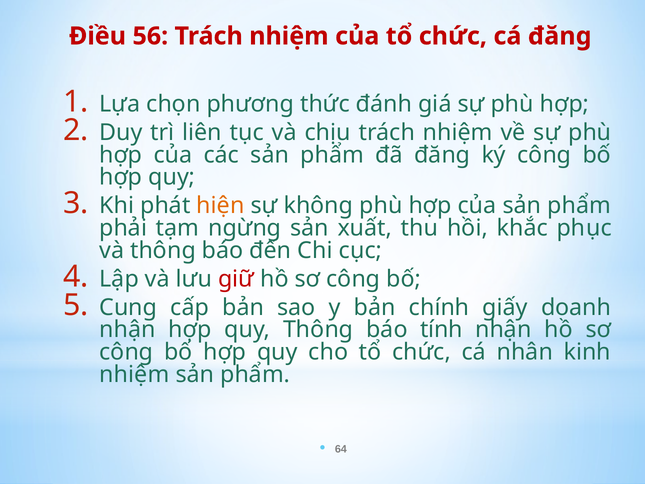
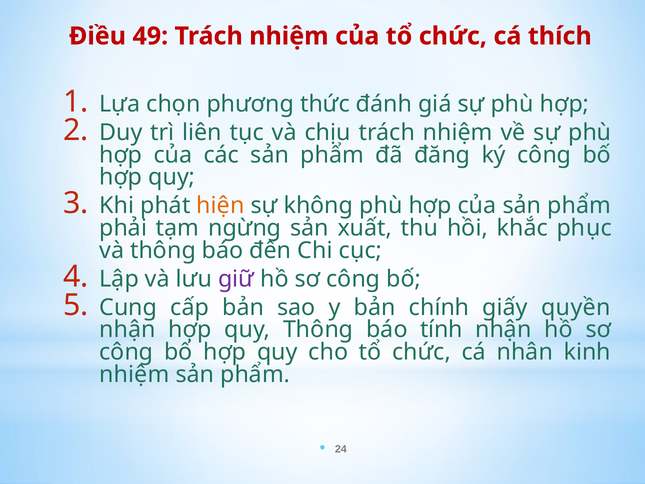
56: 56 -> 49
cá đăng: đăng -> thích
giữ colour: red -> purple
doanh: doanh -> quyền
64: 64 -> 24
